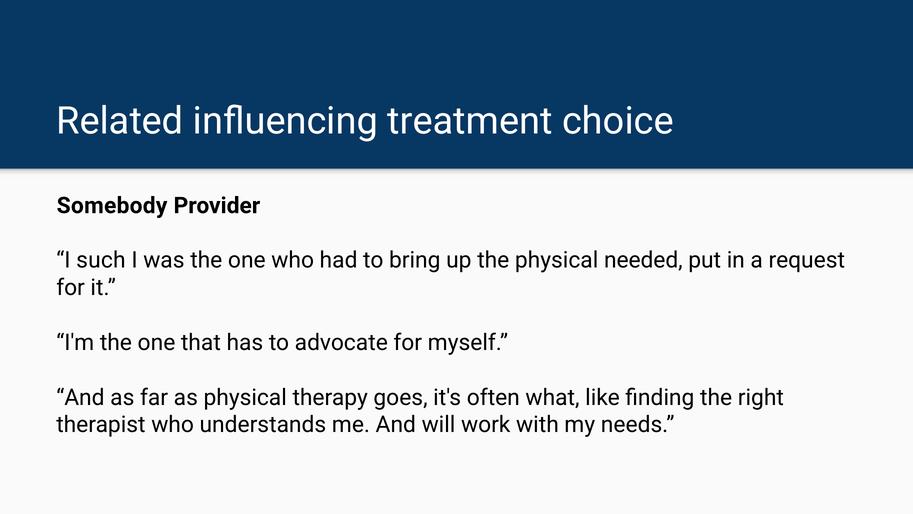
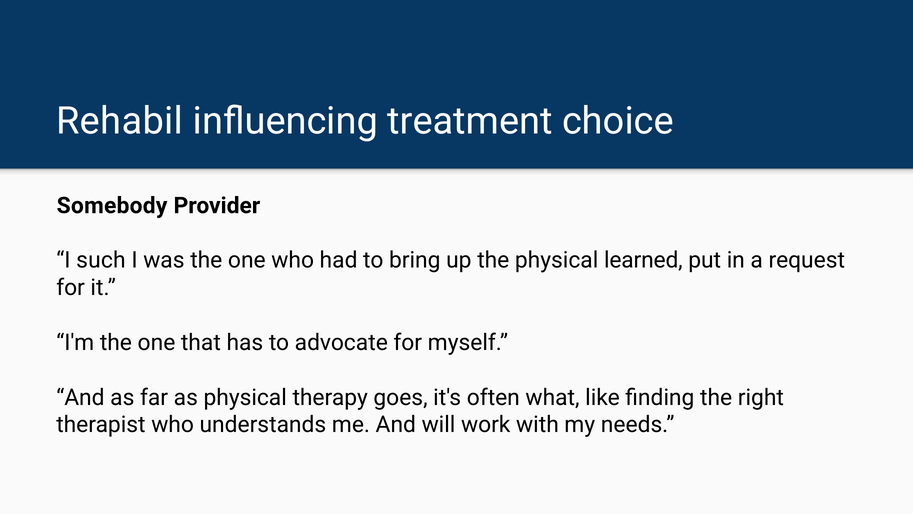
Related: Related -> Rehabil
needed: needed -> learned
